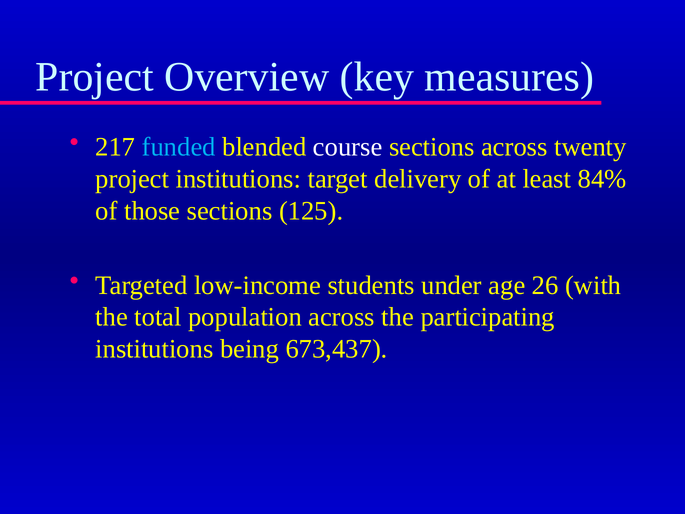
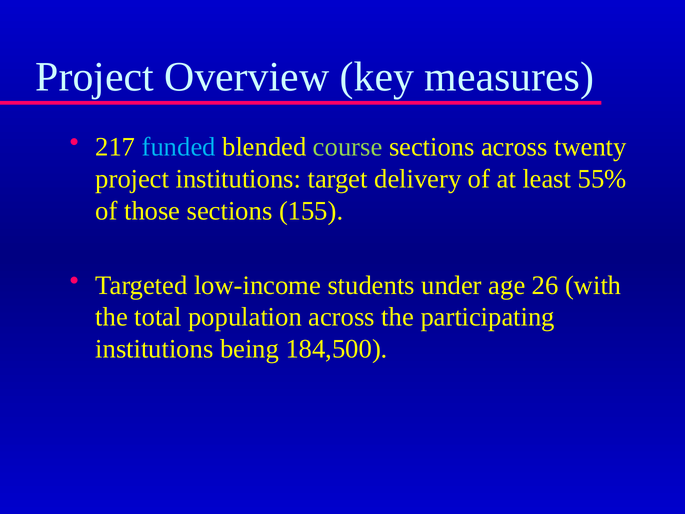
course colour: white -> light green
84%: 84% -> 55%
125: 125 -> 155
673,437: 673,437 -> 184,500
